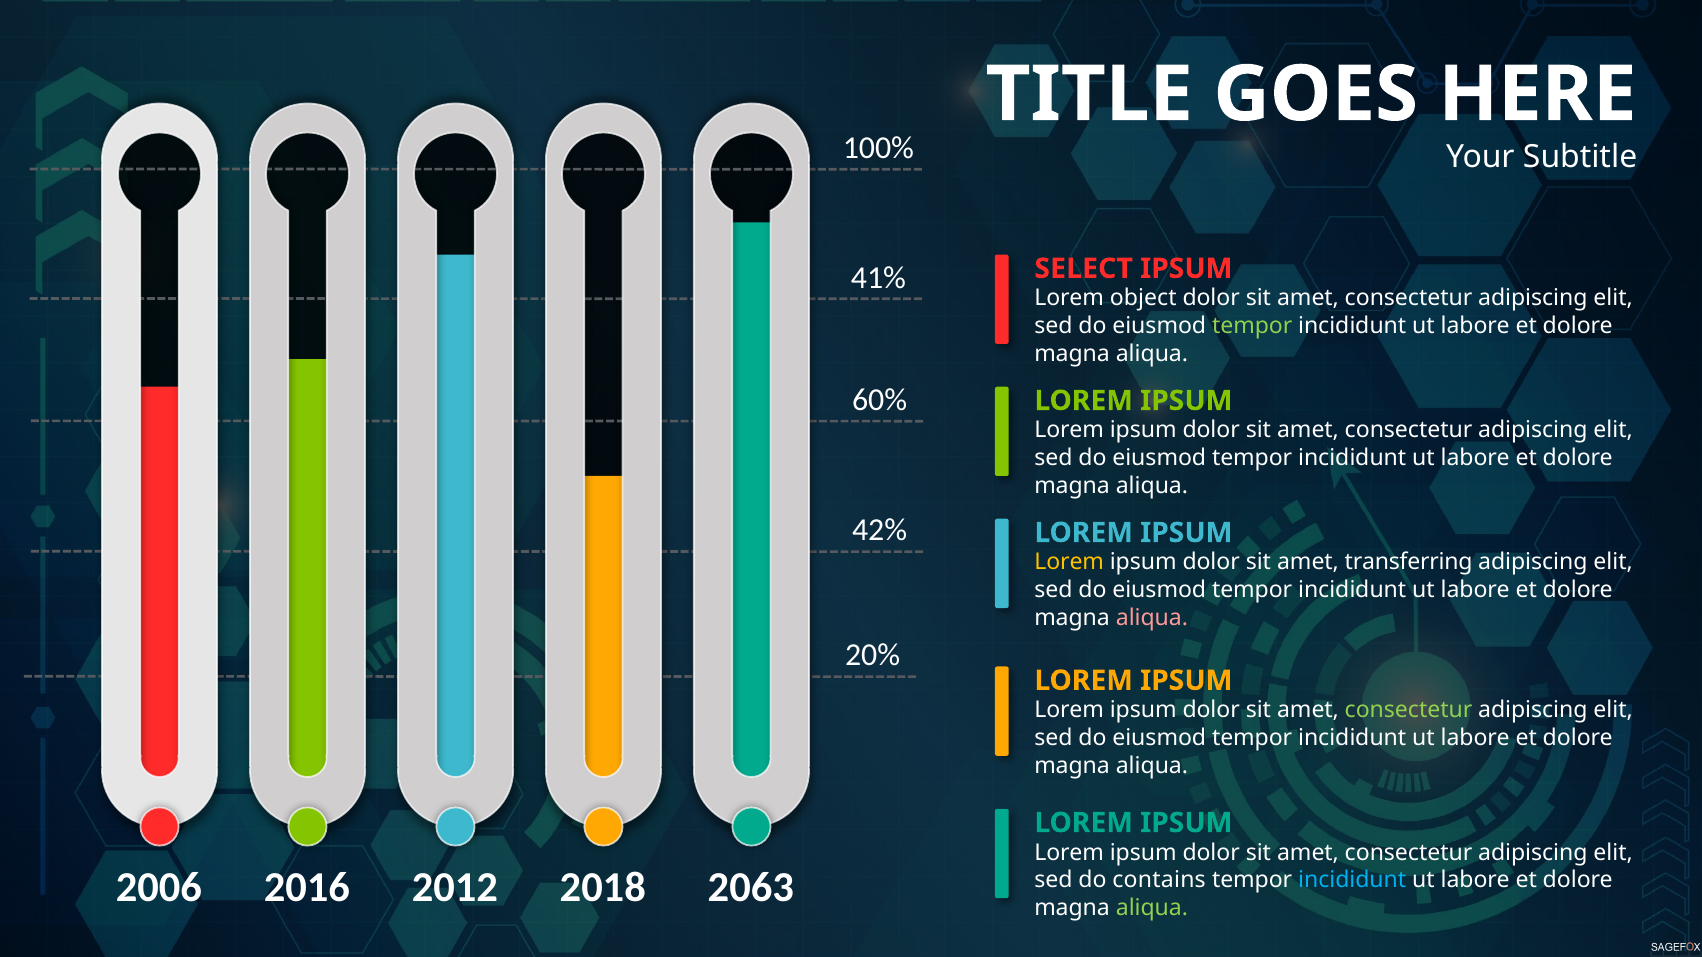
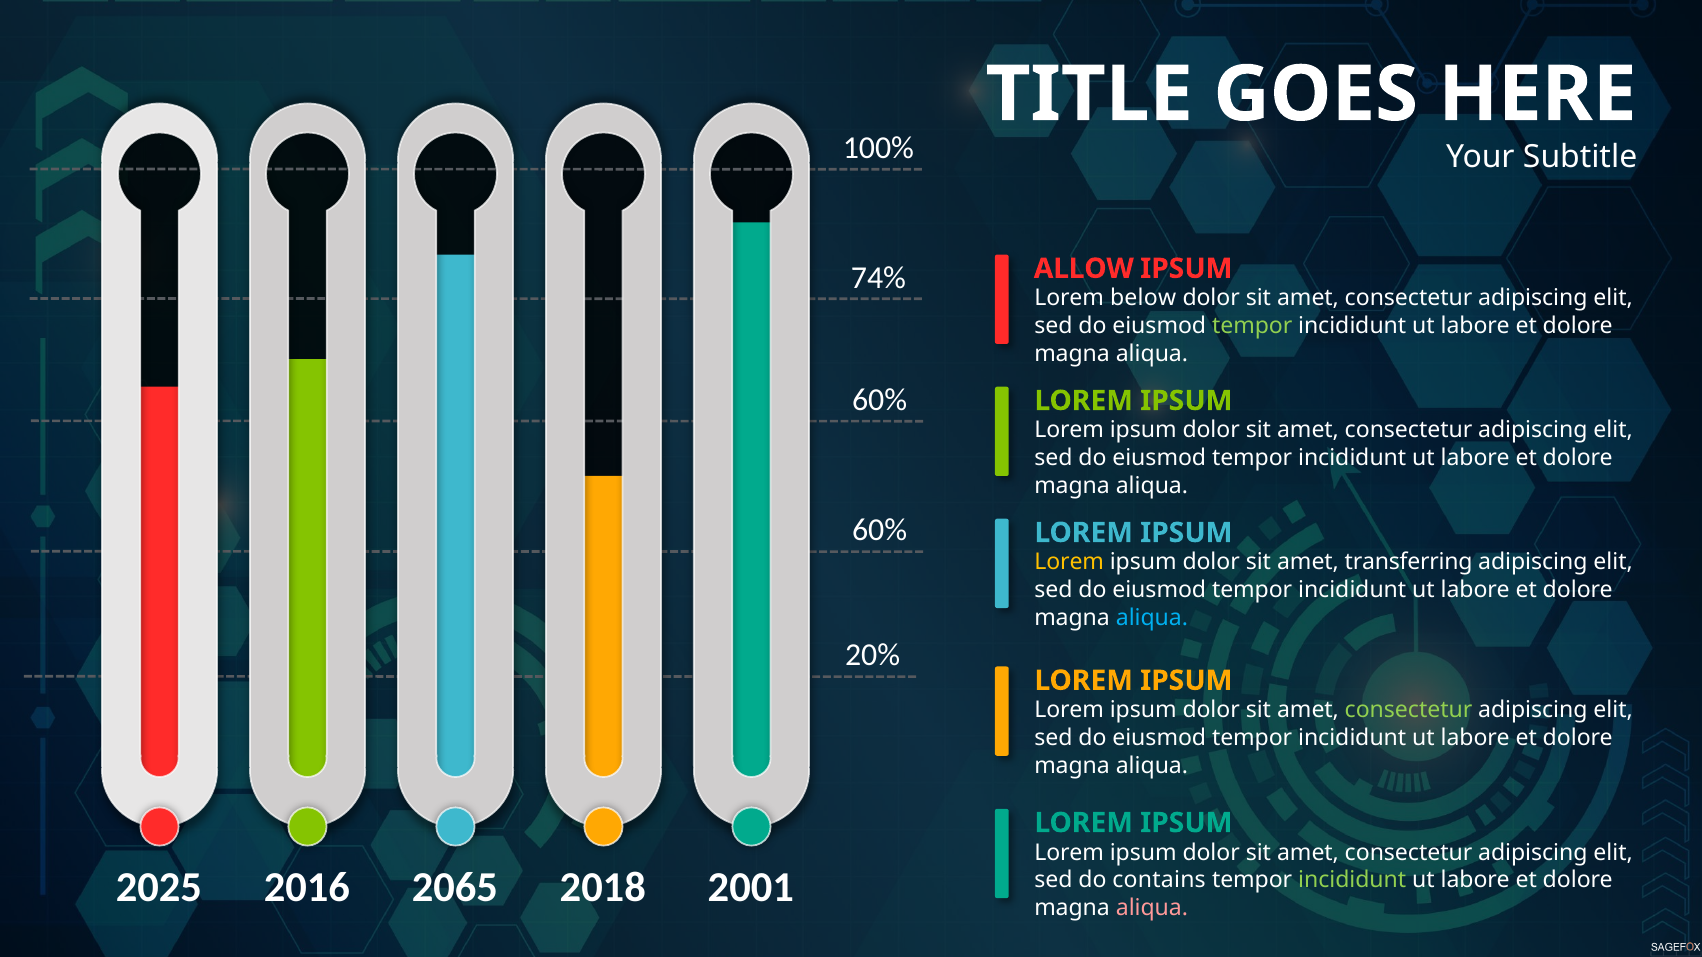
SELECT: SELECT -> ALLOW
41%: 41% -> 74%
object: object -> below
42% at (880, 531): 42% -> 60%
aliqua at (1152, 618) colour: pink -> light blue
2006: 2006 -> 2025
2012: 2012 -> 2065
2063: 2063 -> 2001
incididunt at (1352, 880) colour: light blue -> light green
aliqua at (1152, 908) colour: light green -> pink
